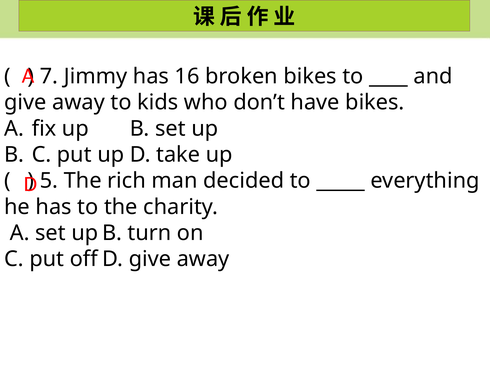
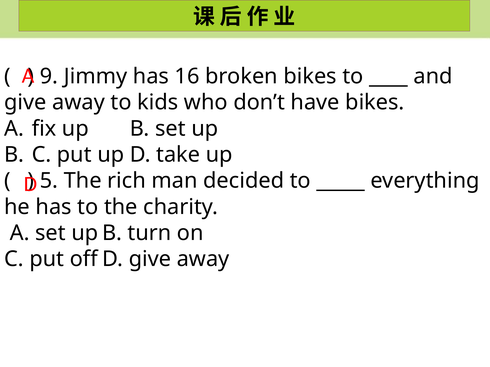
7: 7 -> 9
